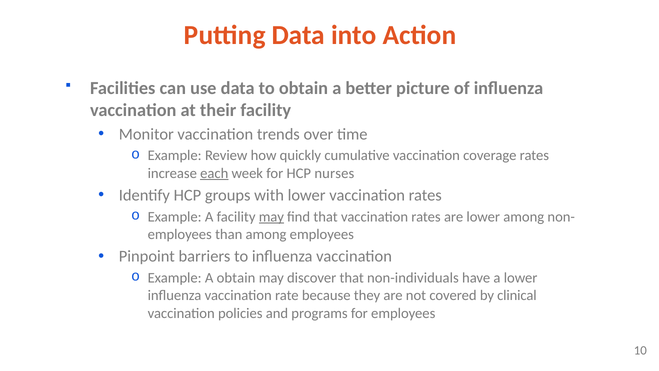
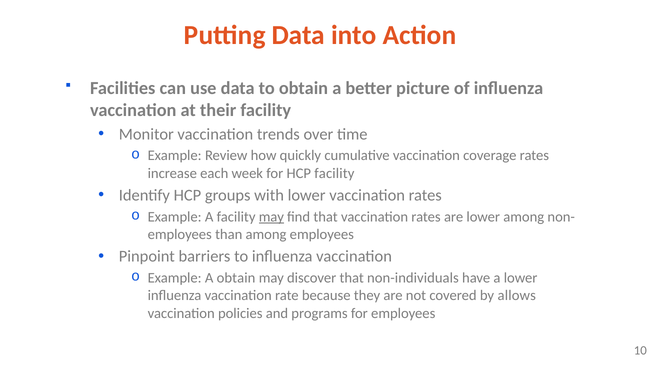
each underline: present -> none
HCP nurses: nurses -> facility
clinical: clinical -> allows
